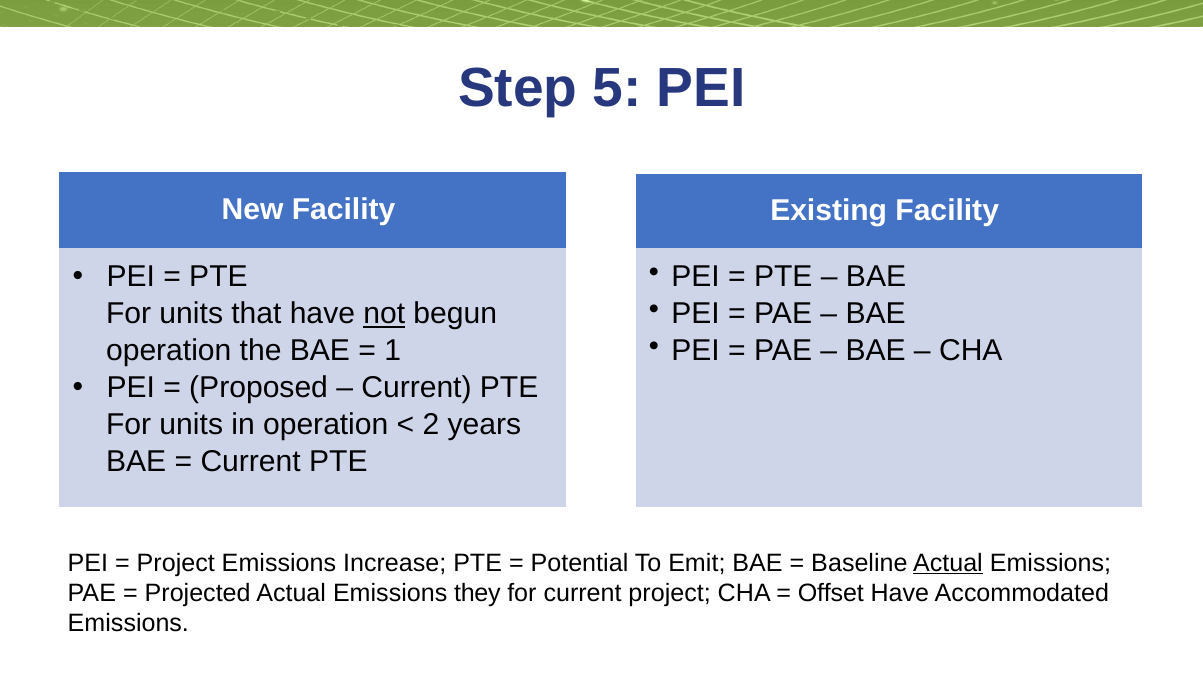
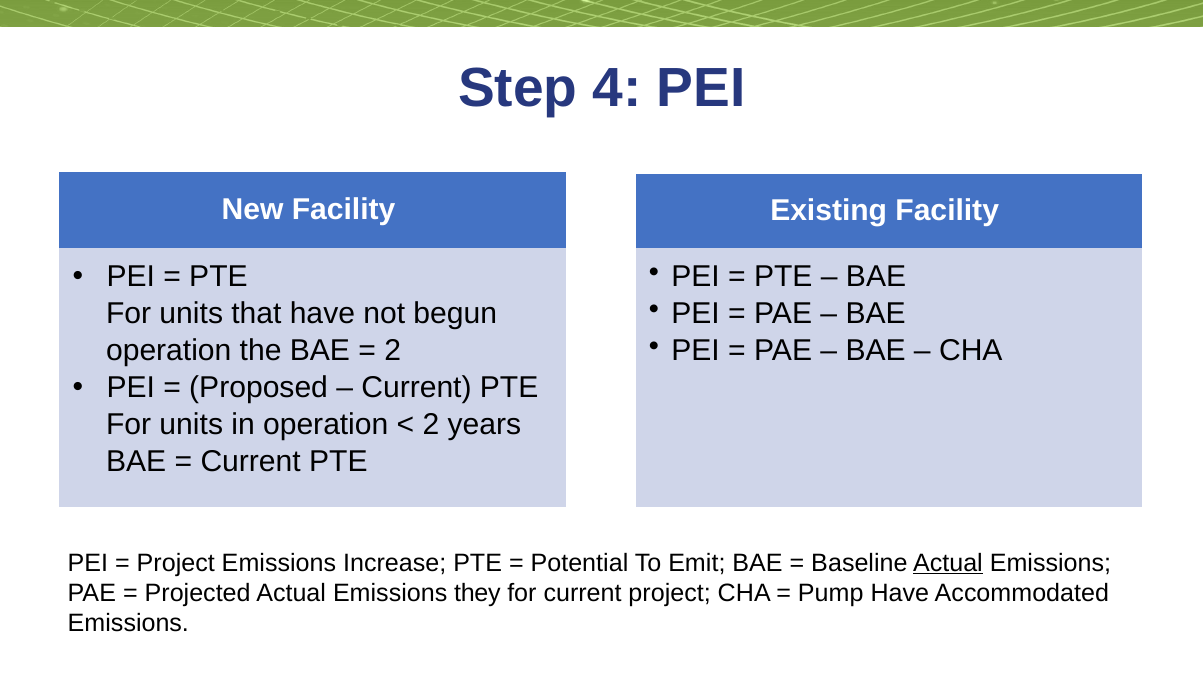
5: 5 -> 4
not underline: present -> none
1 at (393, 351): 1 -> 2
Offset: Offset -> Pump
